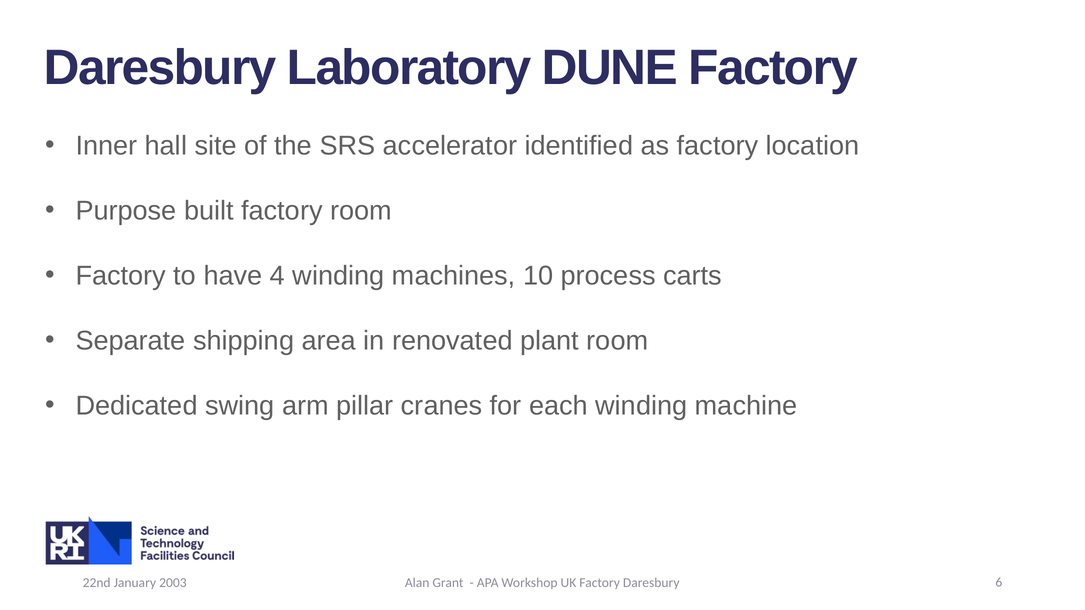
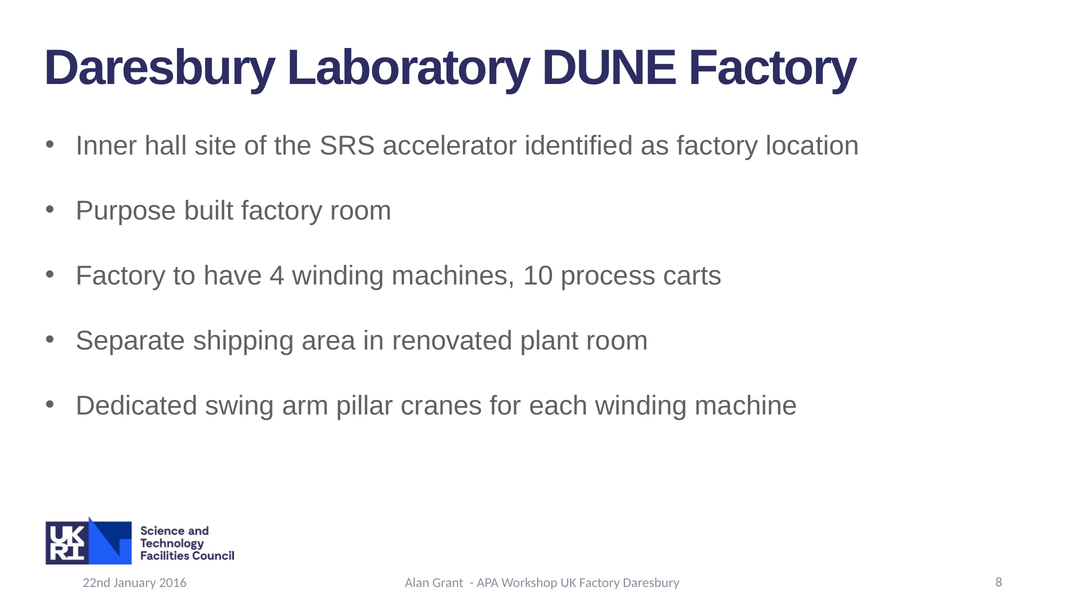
2003: 2003 -> 2016
6: 6 -> 8
